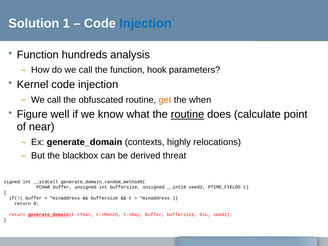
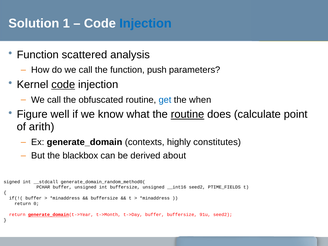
hundreds: hundreds -> scattered
hook: hook -> push
code at (63, 85) underline: none -> present
get colour: orange -> blue
near: near -> arith
relocations: relocations -> constitutes
threat: threat -> about
